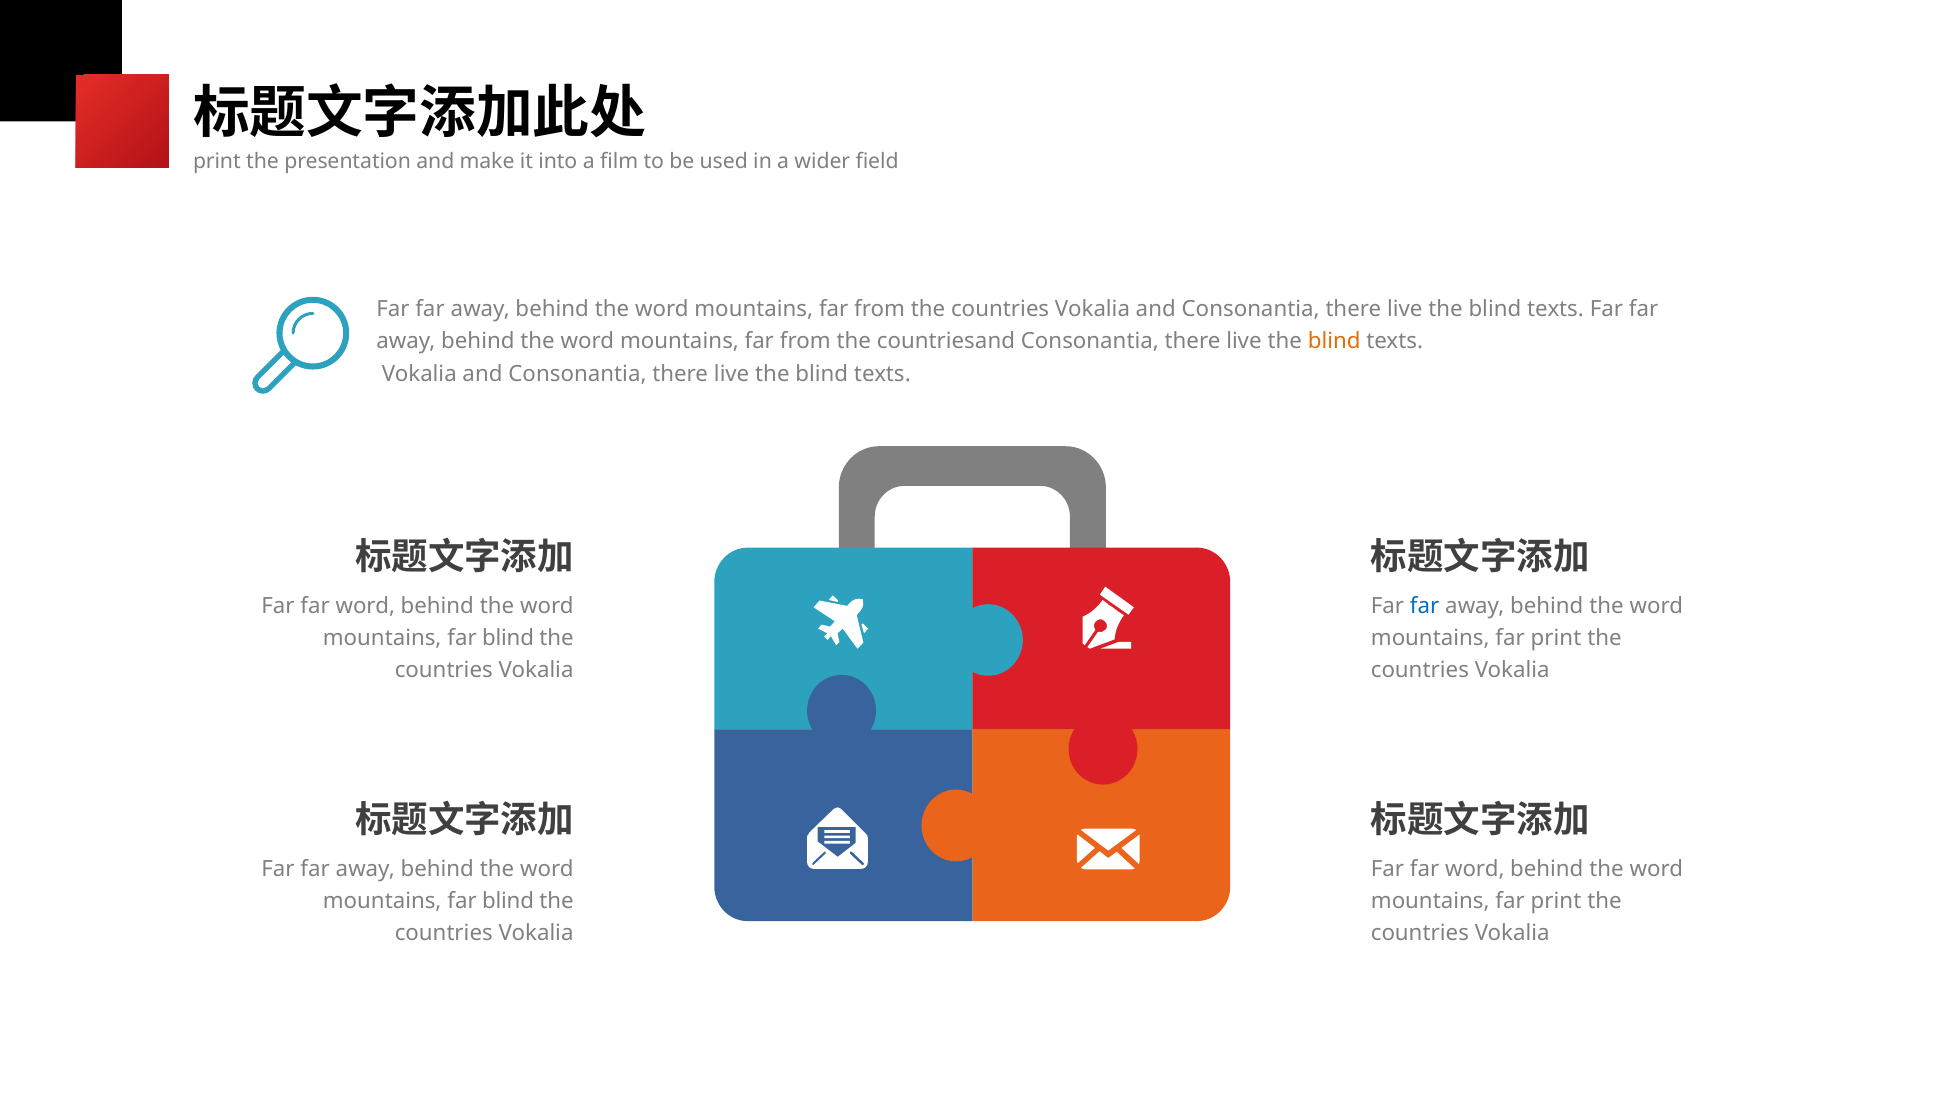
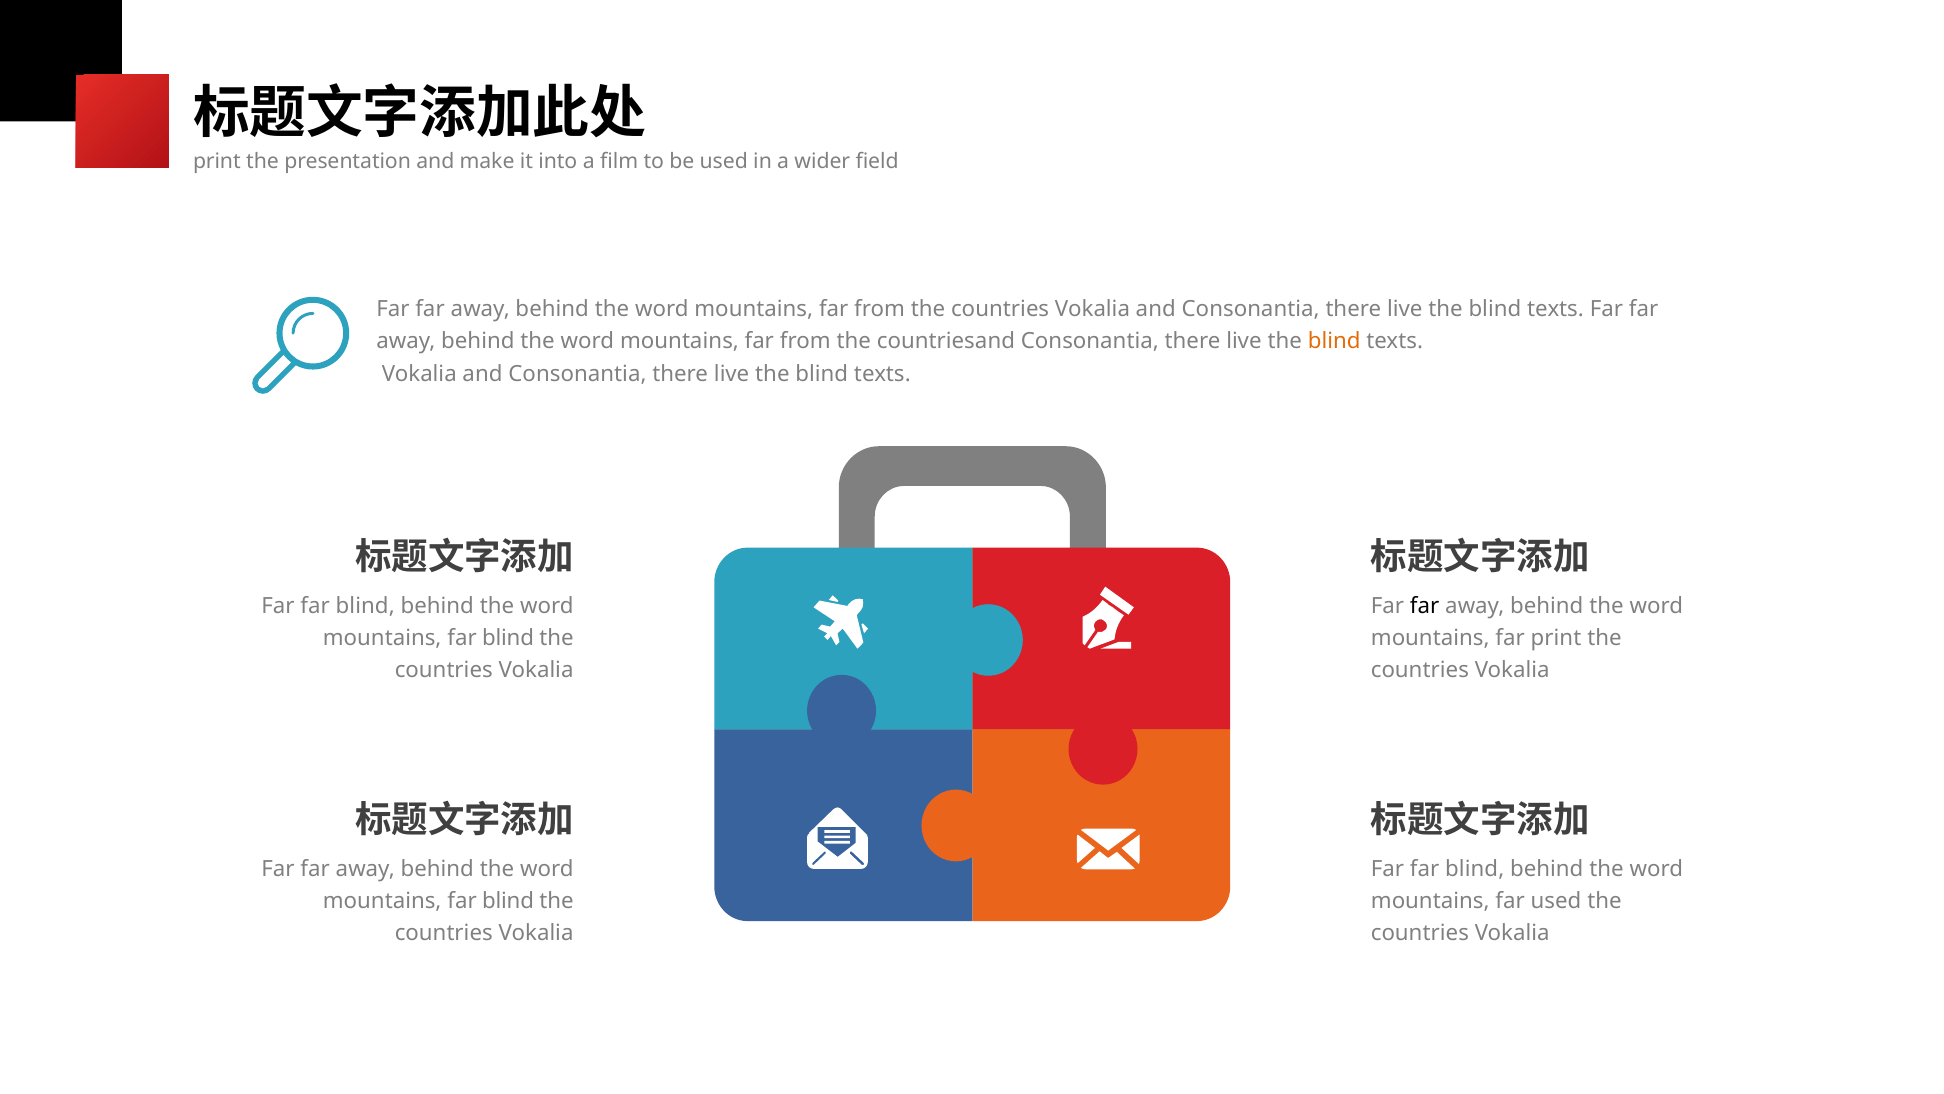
word at (365, 606): word -> blind
far at (1425, 606) colour: blue -> black
word at (1475, 869): word -> blind
print at (1556, 901): print -> used
